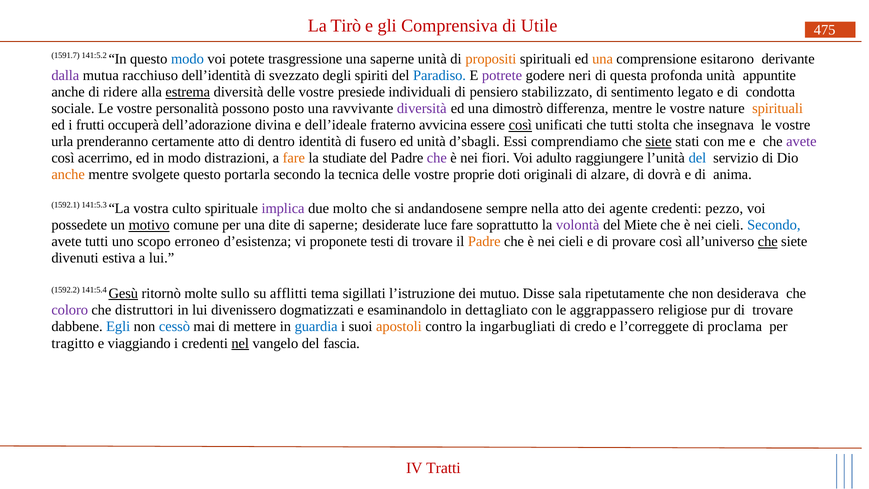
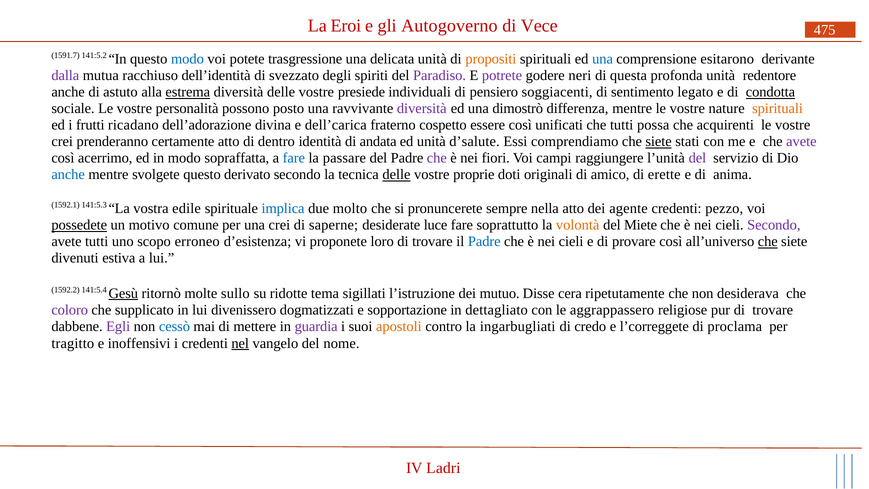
Tirò: Tirò -> Eroi
Comprensiva: Comprensiva -> Autogoverno
Utile: Utile -> Vece
una saperne: saperne -> delicata
una at (603, 59) colour: orange -> blue
Paradiso colour: blue -> purple
appuntite: appuntite -> redentore
ridere: ridere -> astuto
stabilizzato: stabilizzato -> soggiacenti
condotta underline: none -> present
occuperà: occuperà -> ricadano
dell’ideale: dell’ideale -> dell’carica
avvicina: avvicina -> cospetto
così at (520, 125) underline: present -> none
stolta: stolta -> possa
insegnava: insegnava -> acquirenti
urla at (62, 142): urla -> crei
fusero: fusero -> andata
d’sbagli: d’sbagli -> d’salute
distrazioni: distrazioni -> sopraffatta
fare at (294, 158) colour: orange -> blue
studiate: studiate -> passare
adulto: adulto -> campi
del at (697, 158) colour: blue -> purple
anche at (68, 175) colour: orange -> blue
portarla: portarla -> derivato
delle at (396, 175) underline: none -> present
alzare: alzare -> amico
dovrà: dovrà -> erette
culto: culto -> edile
implica colour: purple -> blue
andandosene: andandosene -> pronuncerete
possedete underline: none -> present
motivo underline: present -> none
una dite: dite -> crei
volontà colour: purple -> orange
Secondo at (774, 225) colour: blue -> purple
testi: testi -> loro
Padre at (484, 242) colour: orange -> blue
afflitti: afflitti -> ridotte
sala: sala -> cera
distruttori: distruttori -> supplicato
esaminandolo: esaminandolo -> sopportazione
Egli colour: blue -> purple
guardia colour: blue -> purple
viaggiando: viaggiando -> inoffensivi
fascia: fascia -> nome
Tratti: Tratti -> Ladri
